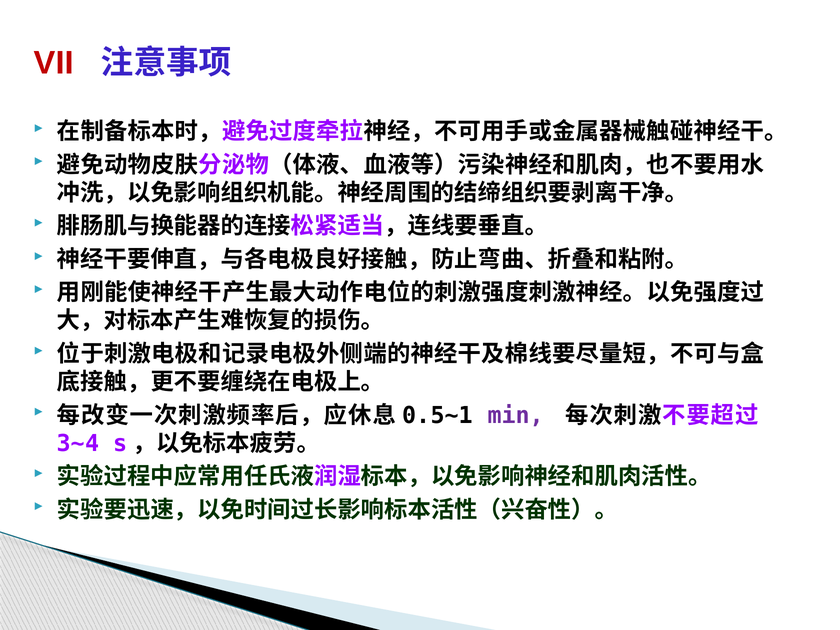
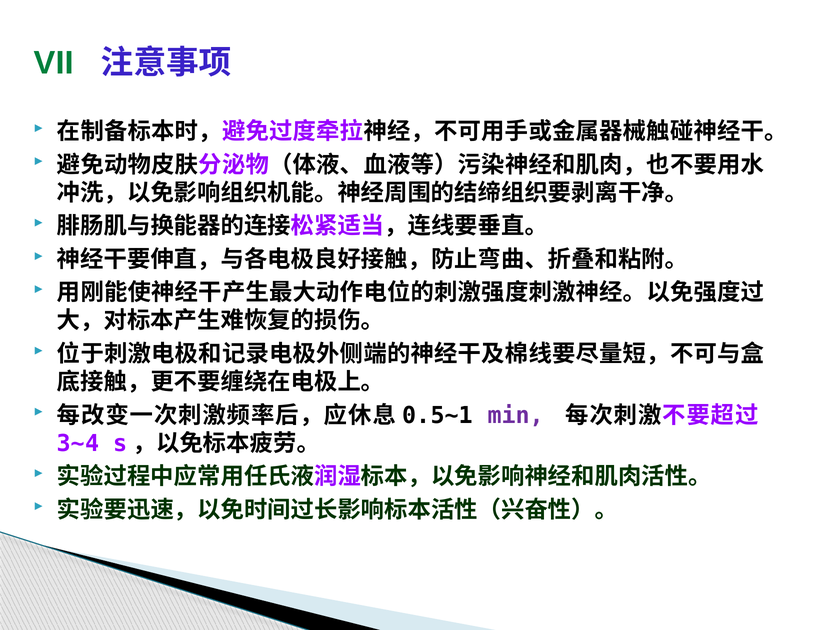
VII colour: red -> green
